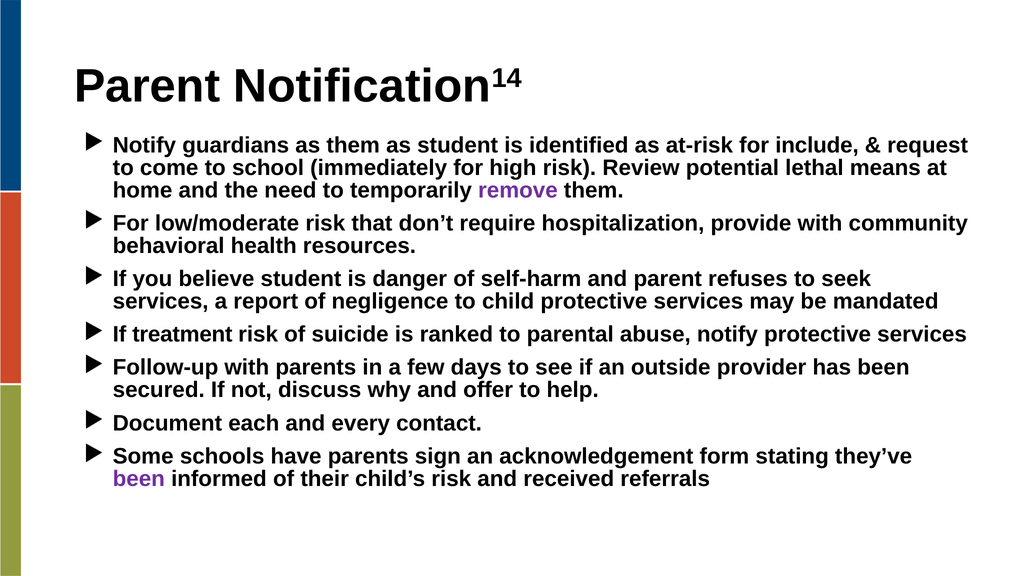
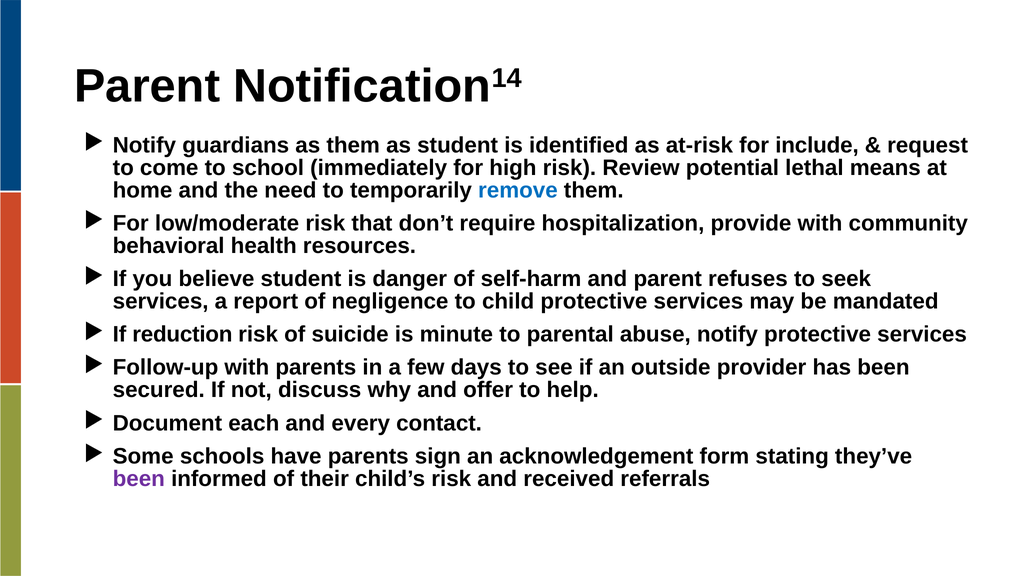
remove colour: purple -> blue
treatment: treatment -> reduction
ranked: ranked -> minute
